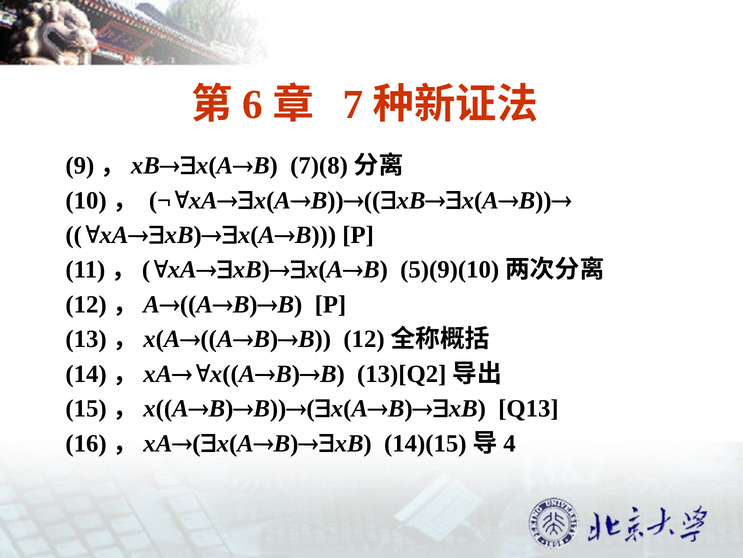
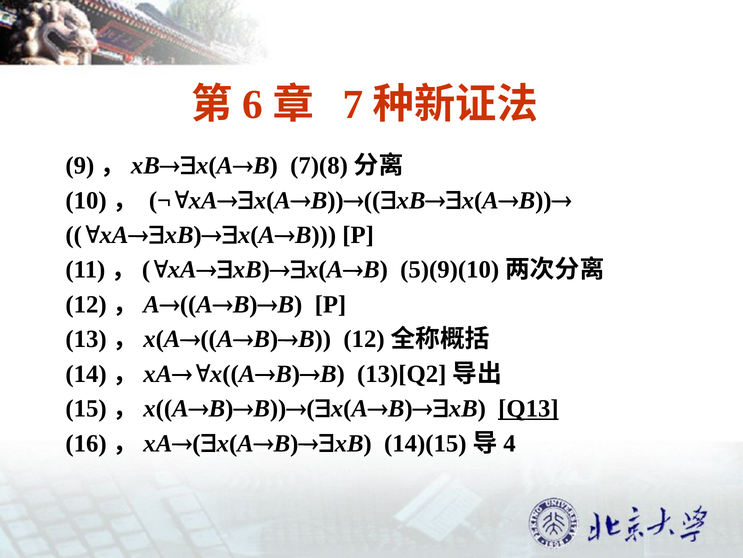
Q13 underline: none -> present
